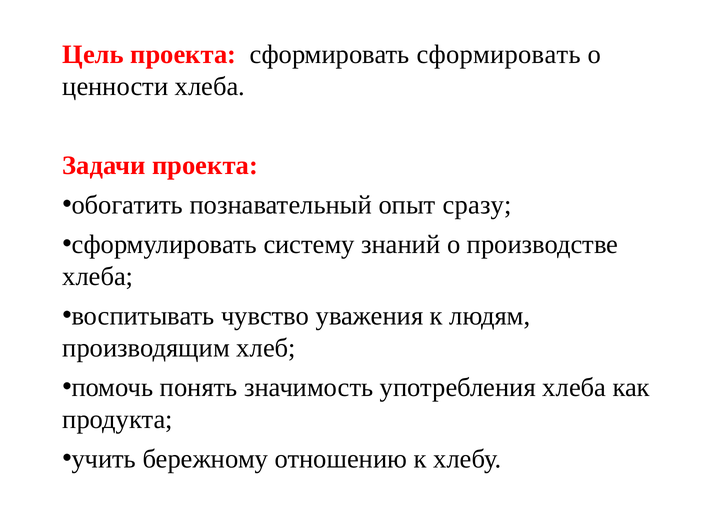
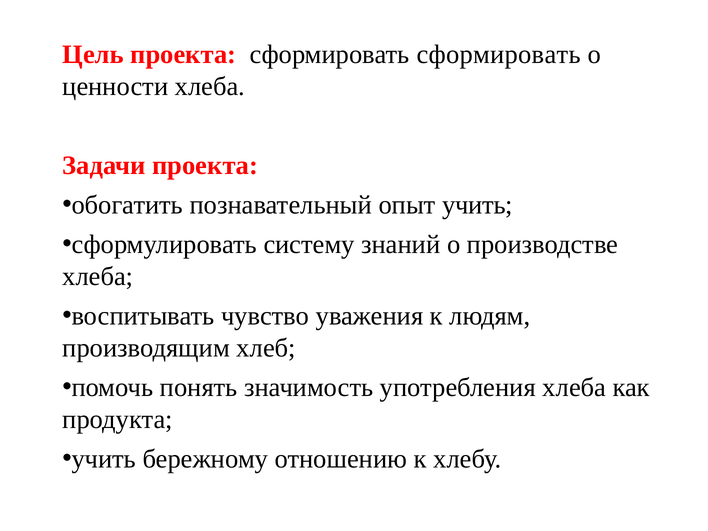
опыт сразу: сразу -> учить
